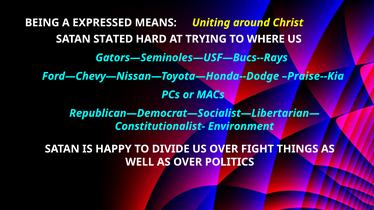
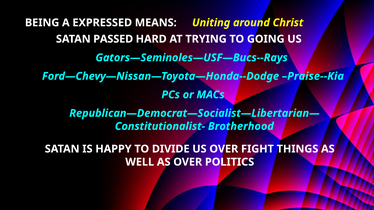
STATED: STATED -> PASSED
WHERE: WHERE -> GOING
Environment: Environment -> Brotherhood
